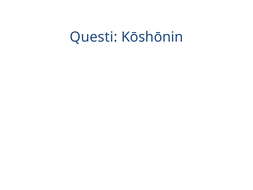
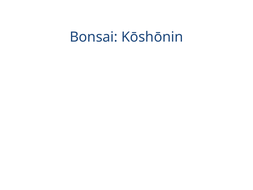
Questi: Questi -> Bonsai
